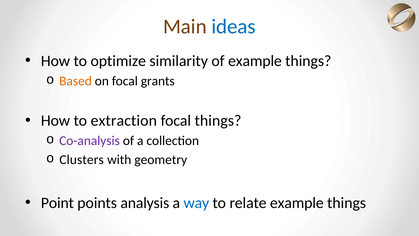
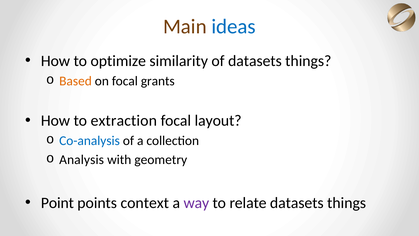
of example: example -> datasets
focal things: things -> layout
Co-analysis colour: purple -> blue
Clusters: Clusters -> Analysis
analysis: analysis -> context
way colour: blue -> purple
relate example: example -> datasets
